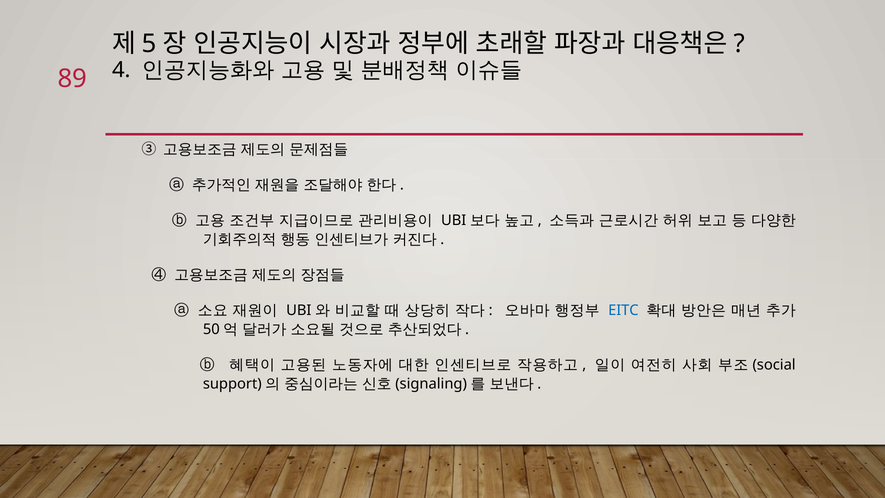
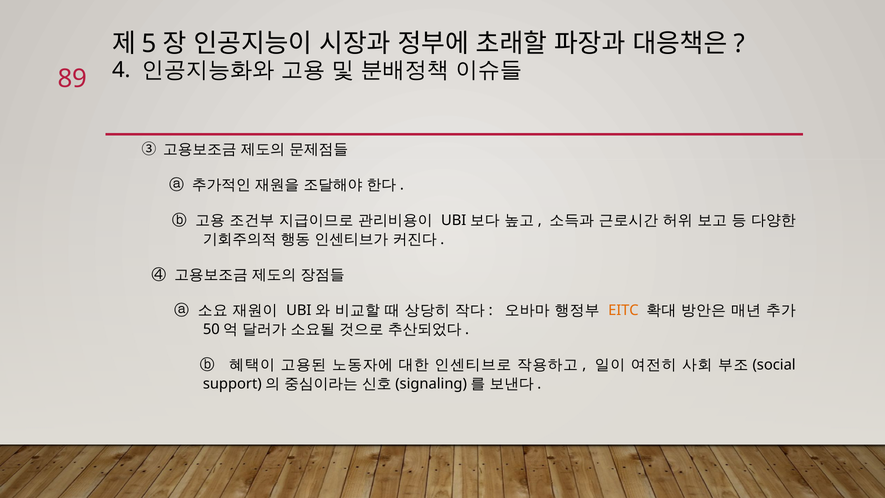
EITC colour: blue -> orange
